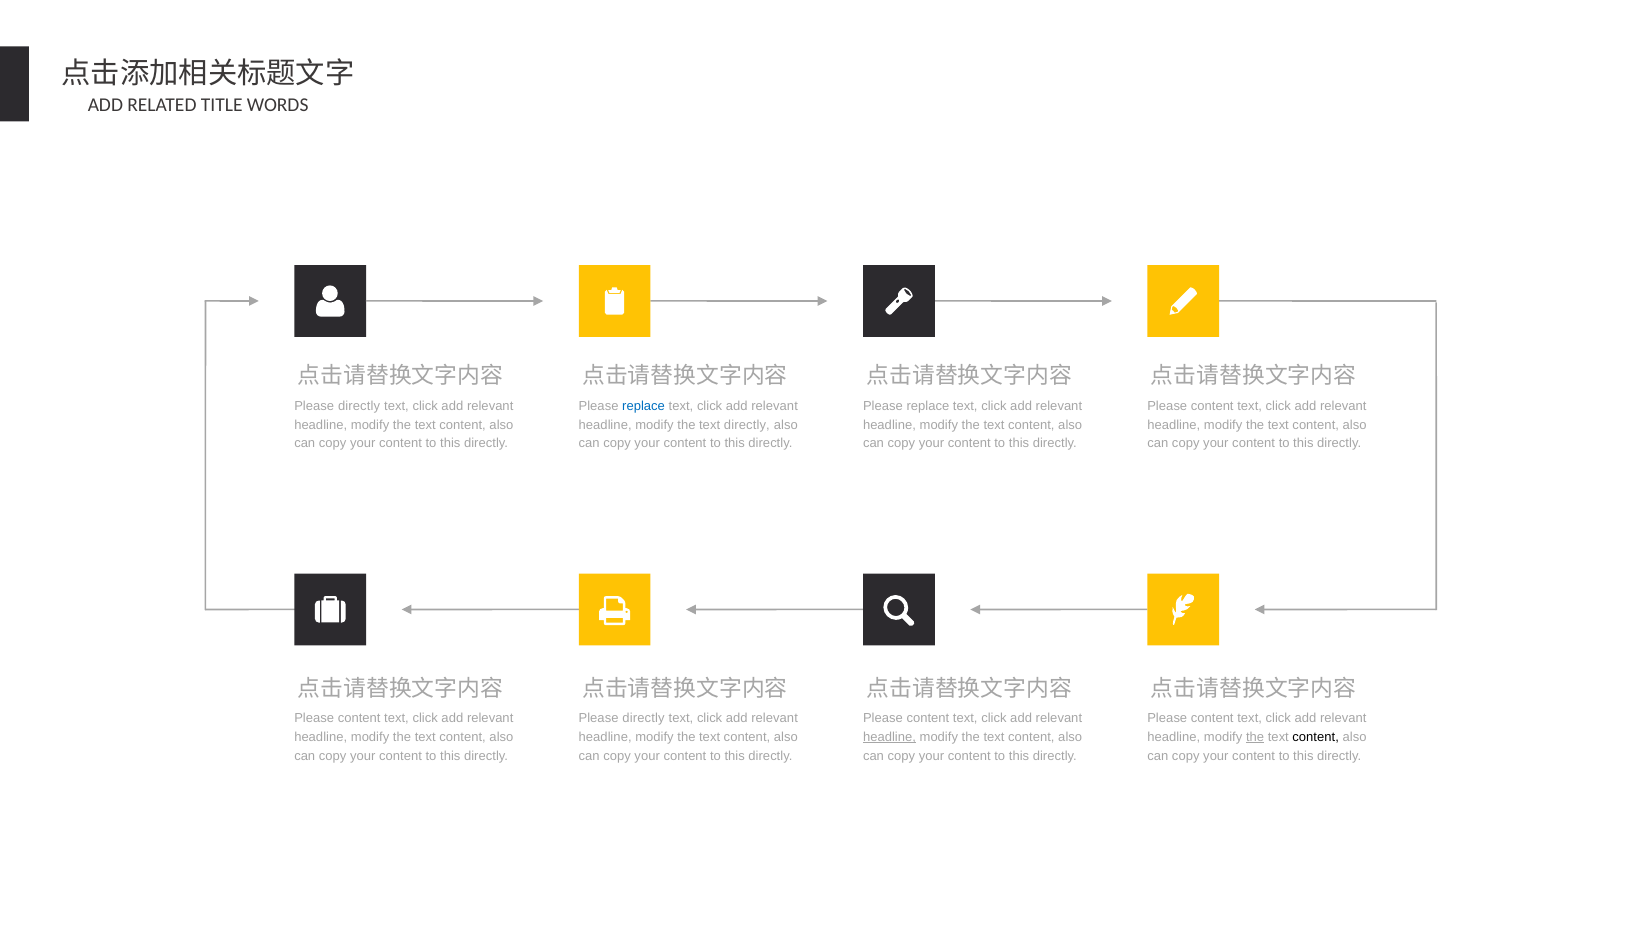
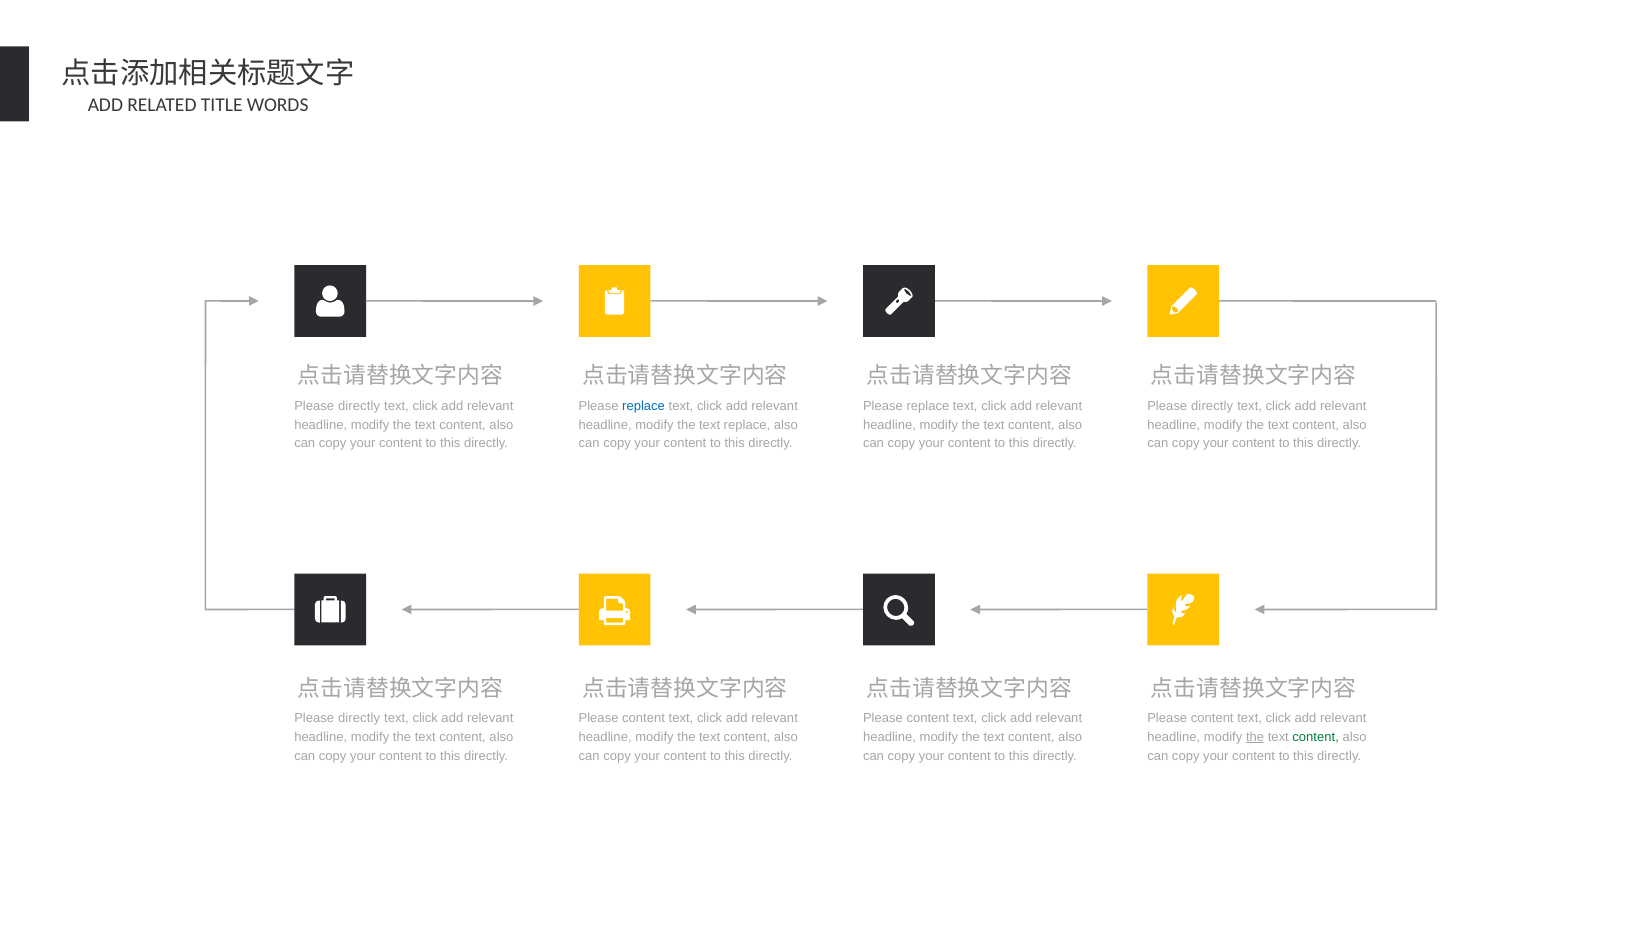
content at (1212, 406): content -> directly
text directly: directly -> replace
content at (359, 718): content -> directly
directly at (643, 718): directly -> content
headline at (890, 737) underline: present -> none
content at (1316, 737) colour: black -> green
